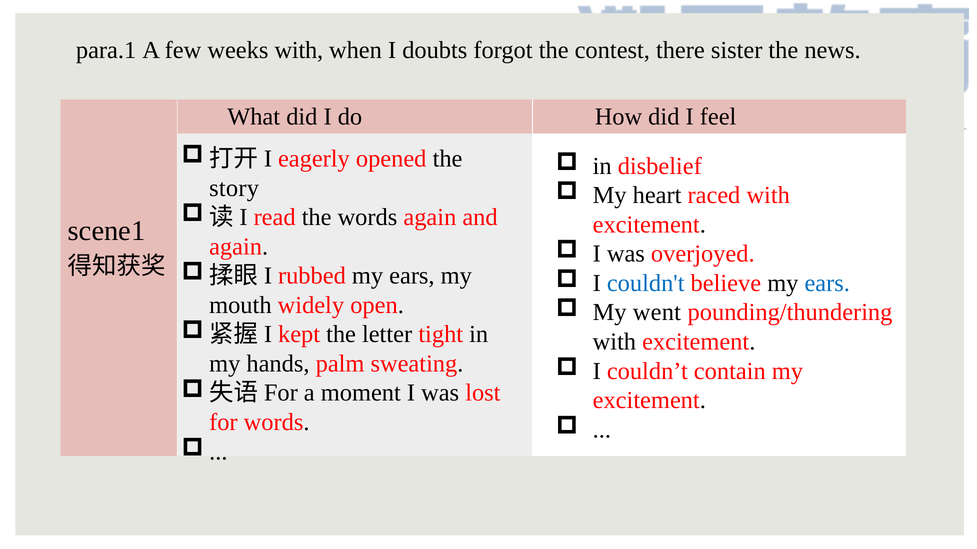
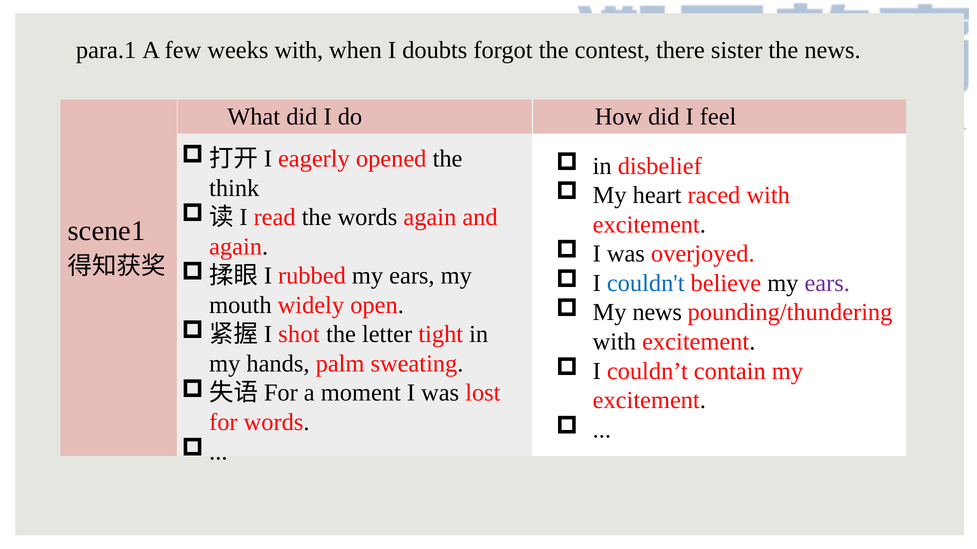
story: story -> think
ears at (827, 283) colour: blue -> purple
My went: went -> news
kept: kept -> shot
